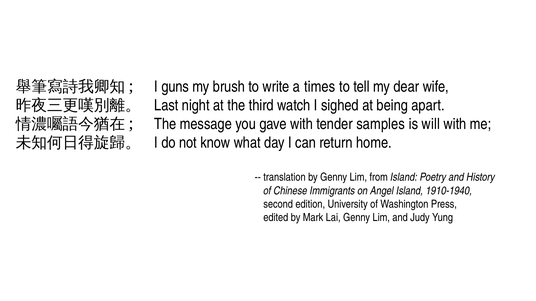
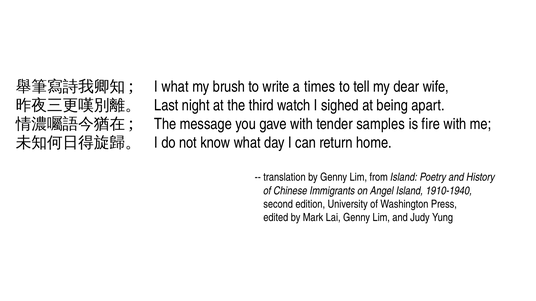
I guns: guns -> what
will: will -> fire
